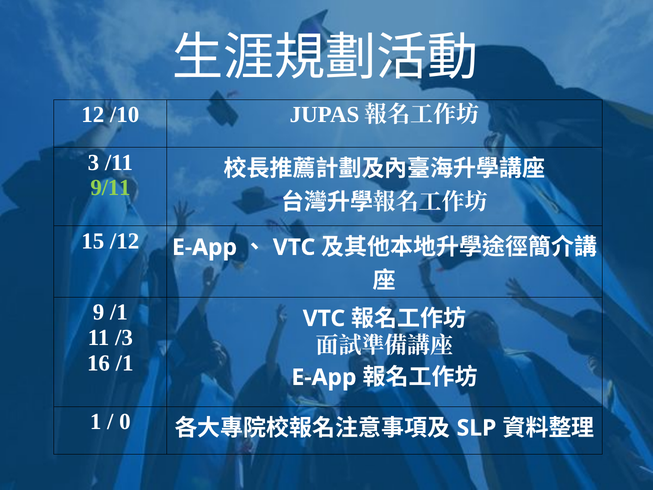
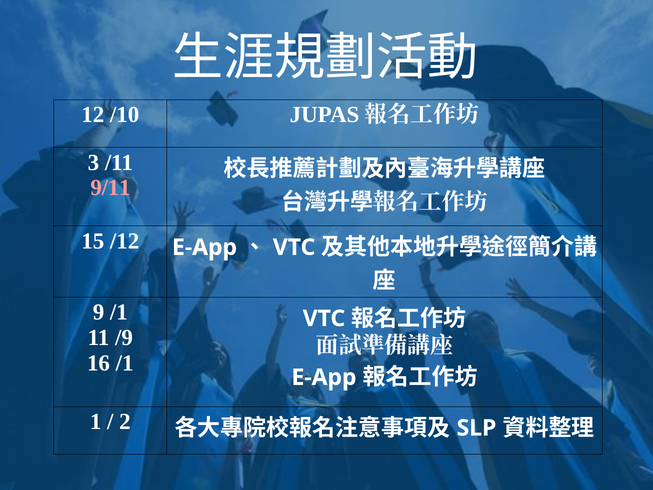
9/11 colour: light green -> pink
/3: /3 -> /9
0: 0 -> 2
